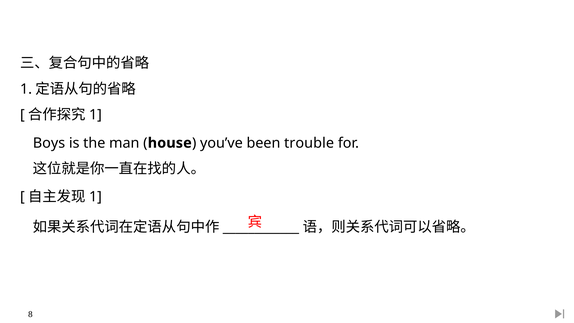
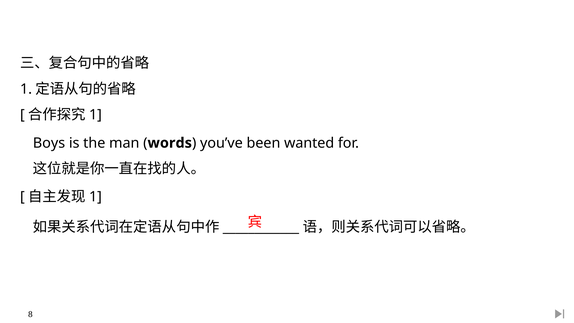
house: house -> words
trouble: trouble -> wanted
